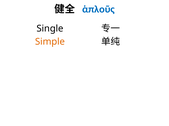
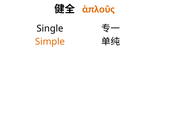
ἁπλοῦς colour: blue -> orange
